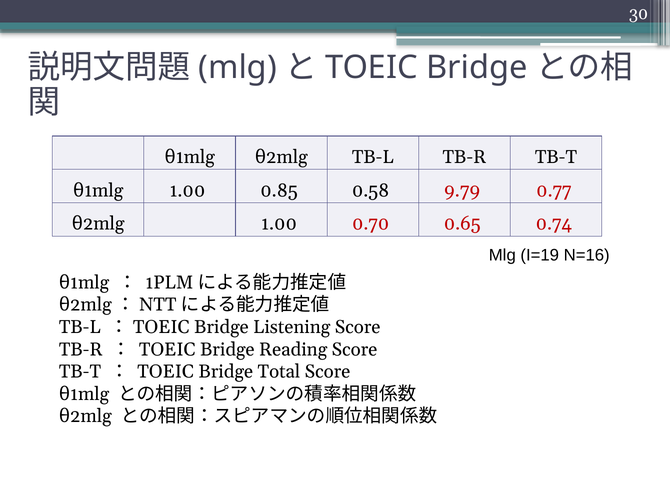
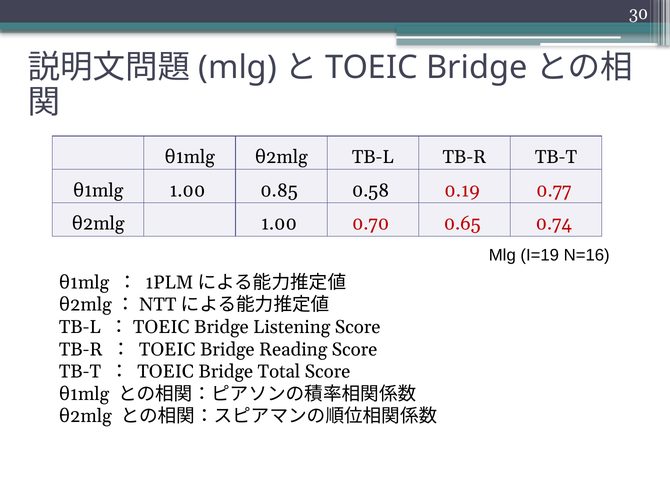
9.79: 9.79 -> 0.19
